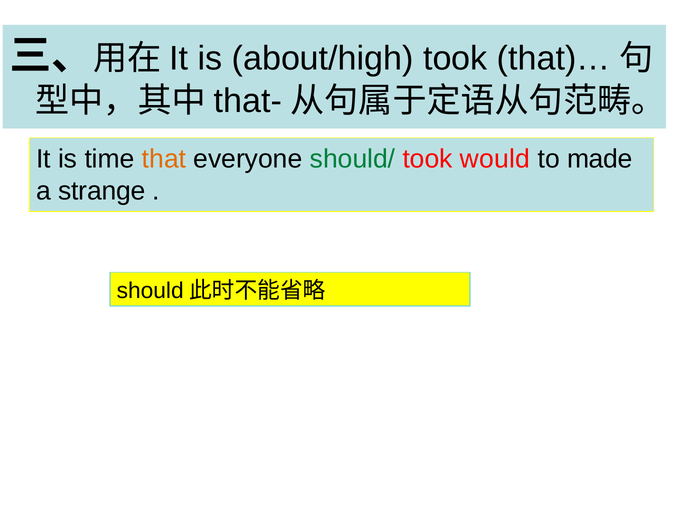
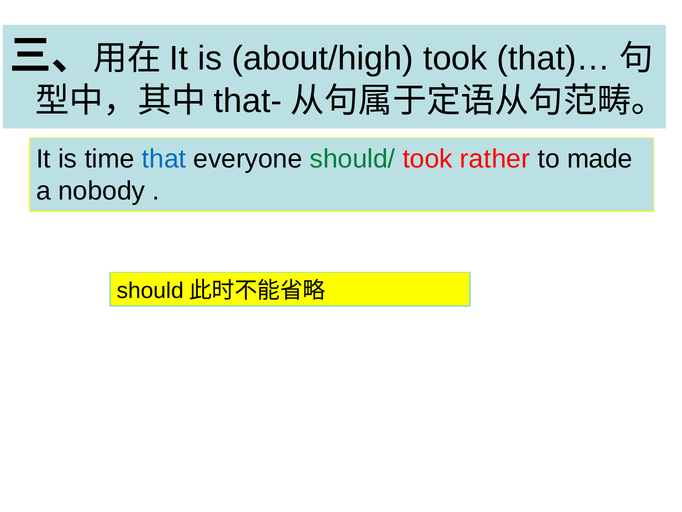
that colour: orange -> blue
would: would -> rather
strange: strange -> nobody
